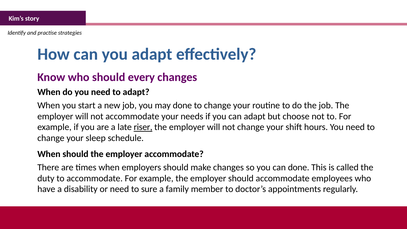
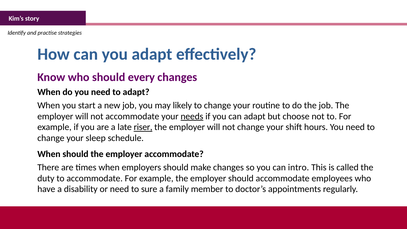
may done: done -> likely
needs underline: none -> present
can done: done -> intro
